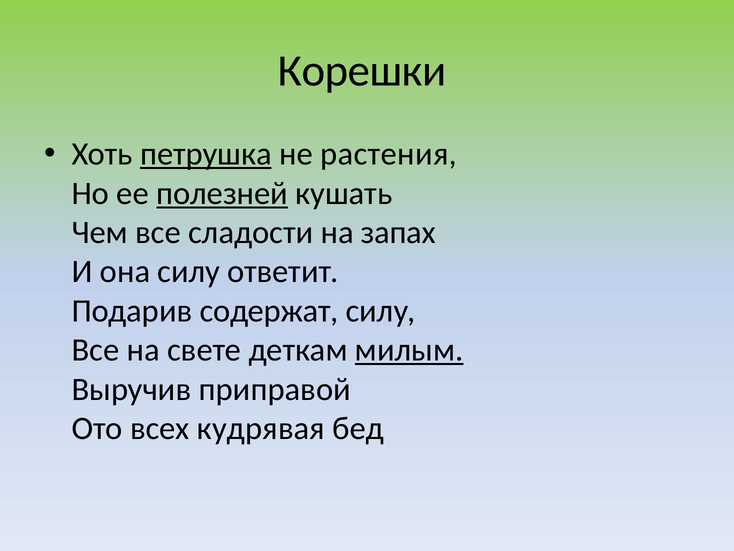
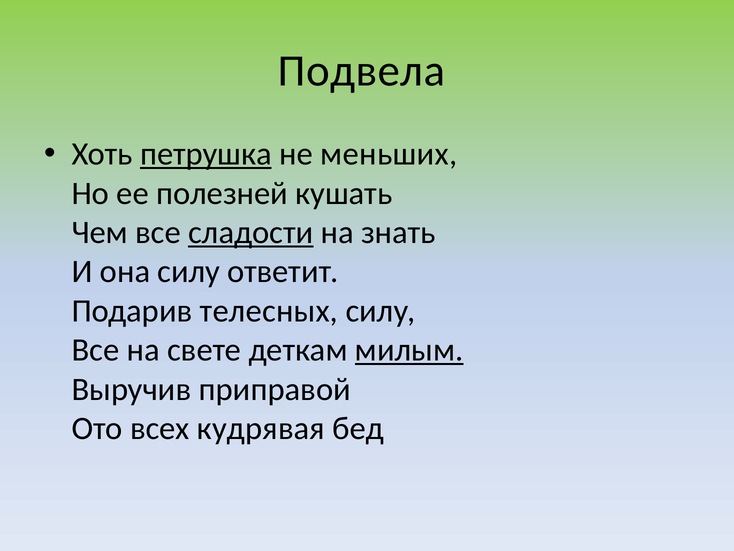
Корешки: Корешки -> Подвела
растения: растения -> меньших
полезней underline: present -> none
сладости underline: none -> present
запах: запах -> знать
содержат: содержат -> телесных
